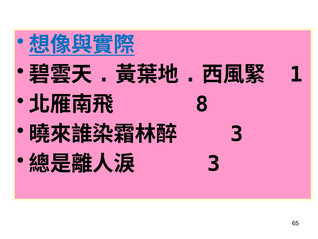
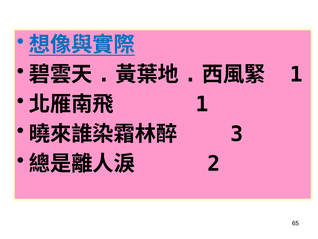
8 at (202, 104): 8 -> 1
3 at (214, 164): 3 -> 2
